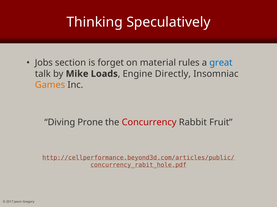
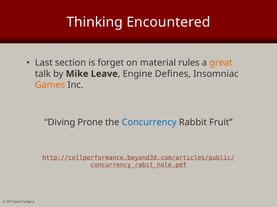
Speculatively: Speculatively -> Encountered
Jobs: Jobs -> Last
great colour: blue -> orange
Loads: Loads -> Leave
Directly: Directly -> Defines
Concurrency colour: red -> blue
